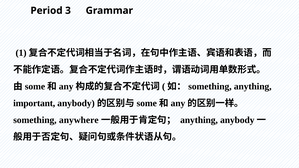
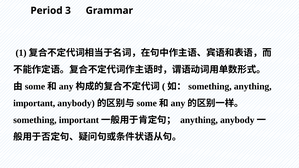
something anywhere: anywhere -> important
